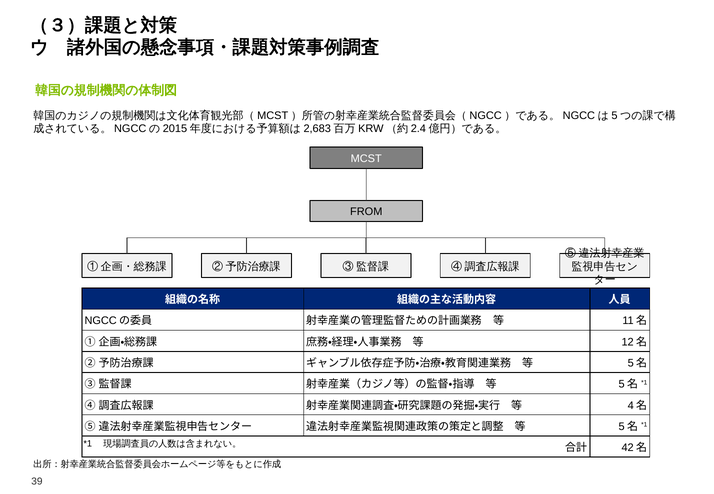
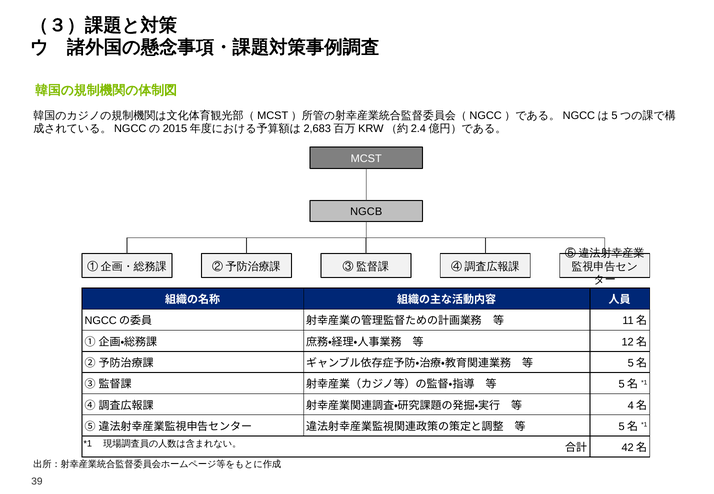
FROM: FROM -> NGCB
